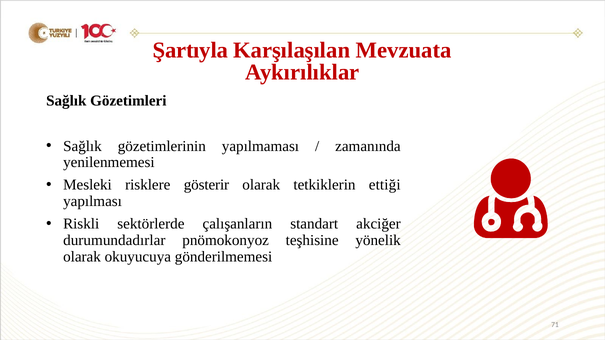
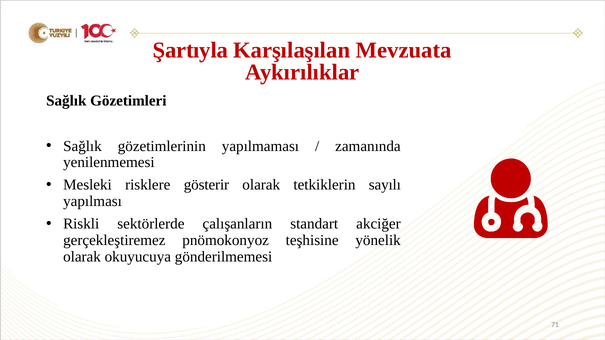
ettiği: ettiği -> sayılı
durumundadırlar: durumundadırlar -> gerçekleştiremez
